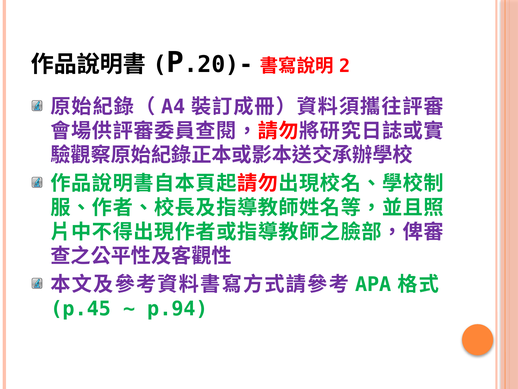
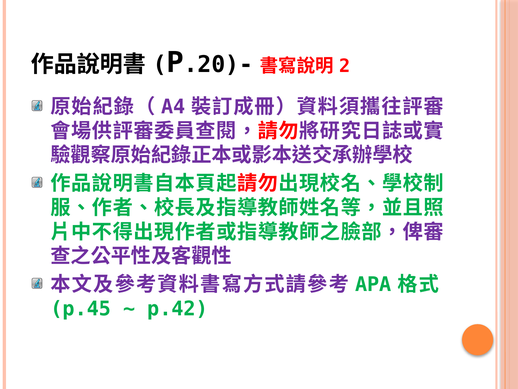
p.94: p.94 -> p.42
